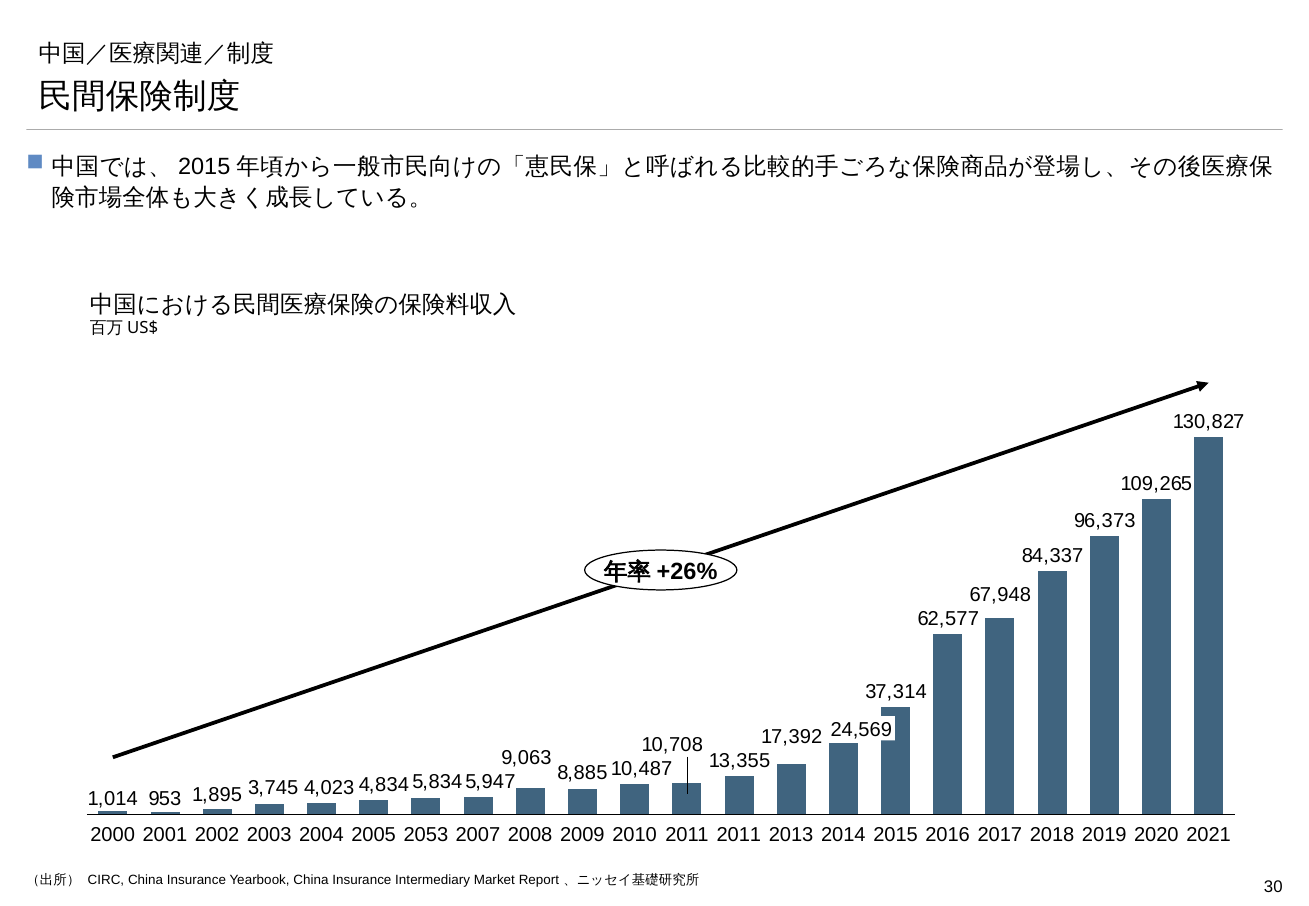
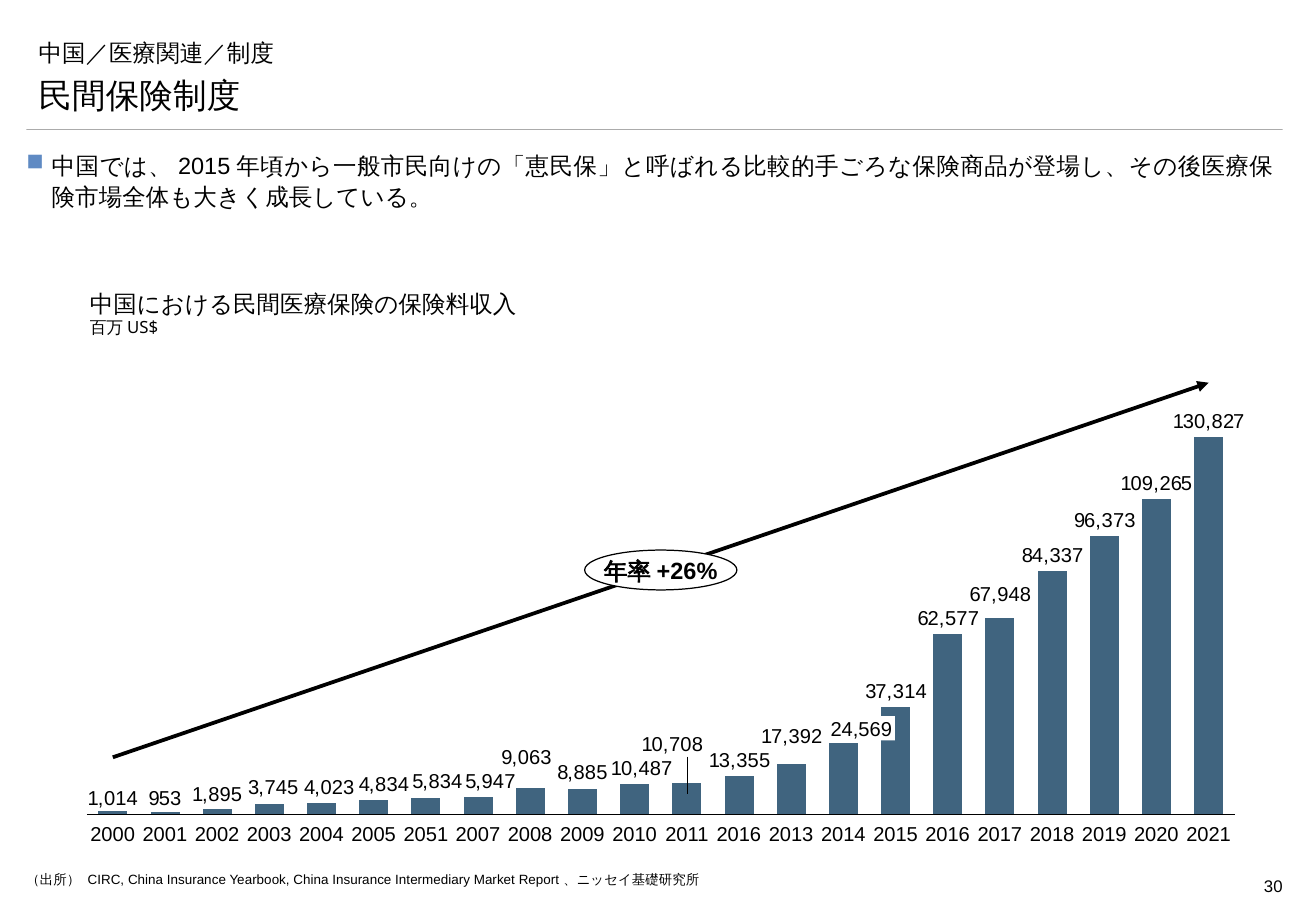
2053: 2053 -> 2051
2011 at (739, 835): 2011 -> 2016
